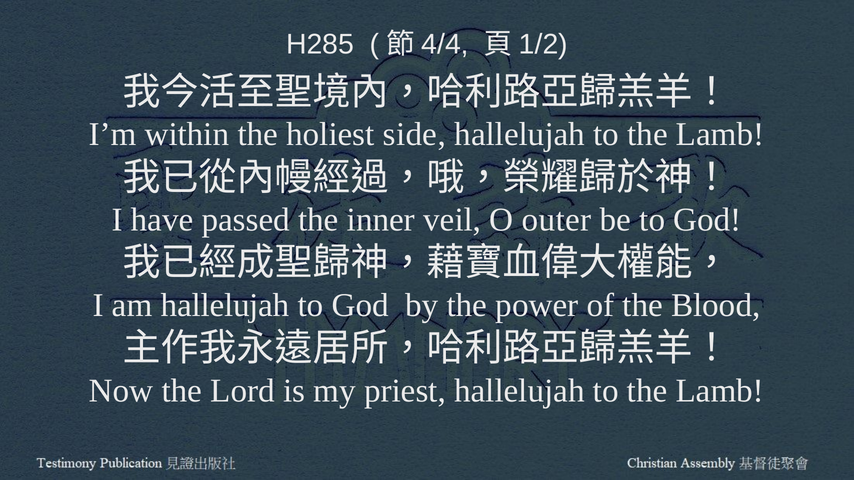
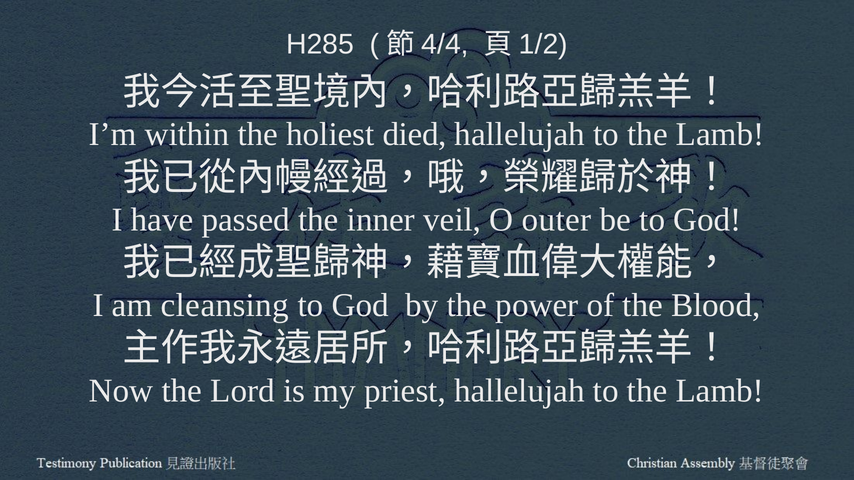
side: side -> died
am hallelujah: hallelujah -> cleansing
